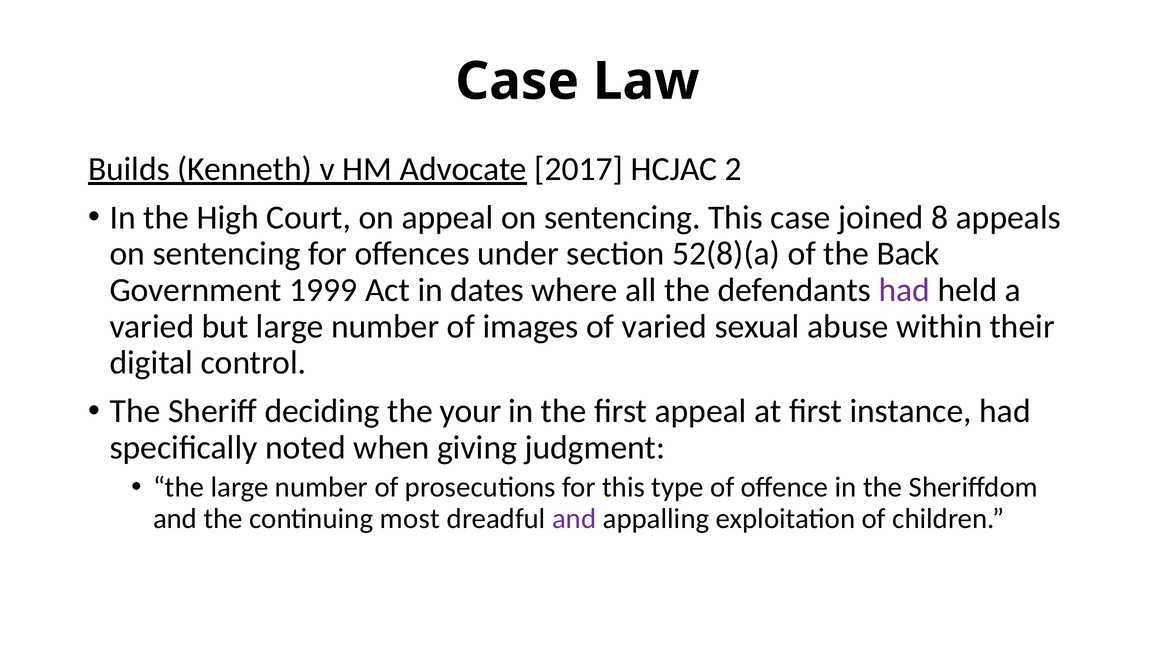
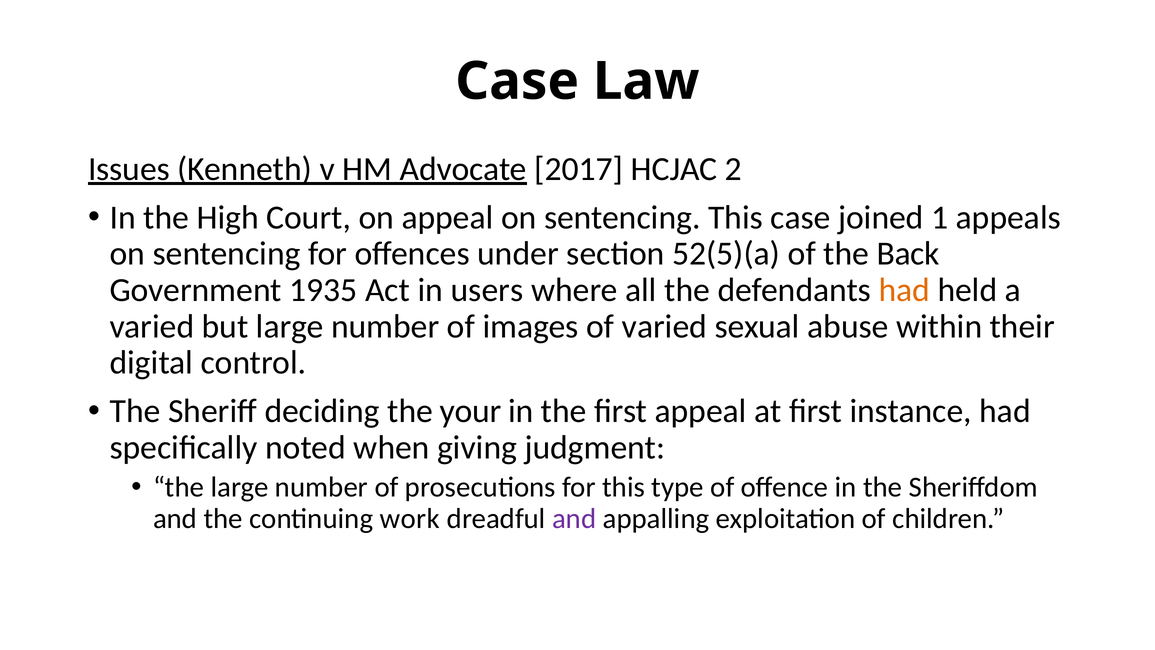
Builds: Builds -> Issues
8: 8 -> 1
52(8)(a: 52(8)(a -> 52(5)(a
1999: 1999 -> 1935
dates: dates -> users
had at (904, 290) colour: purple -> orange
most: most -> work
